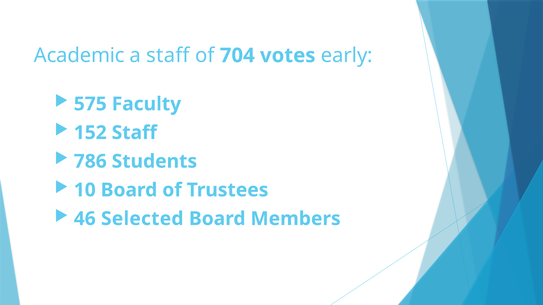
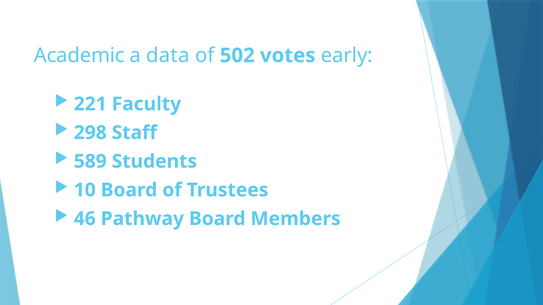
a staff: staff -> data
704: 704 -> 502
575: 575 -> 221
152: 152 -> 298
786: 786 -> 589
Selected: Selected -> Pathway
